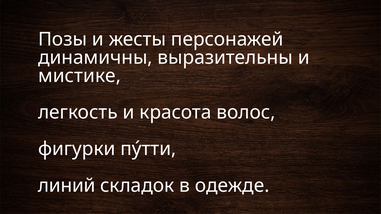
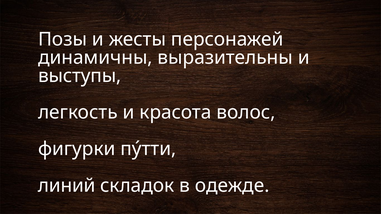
мистике: мистике -> выступы
